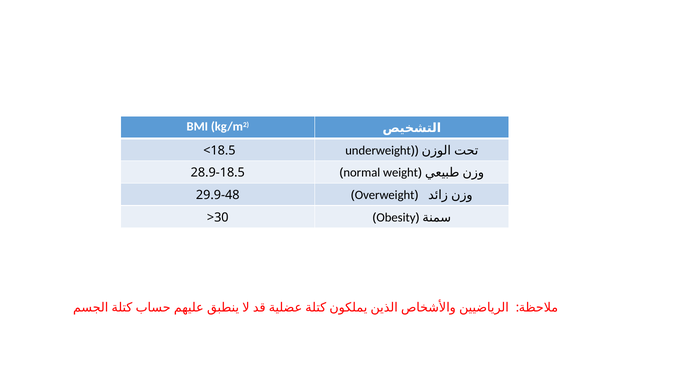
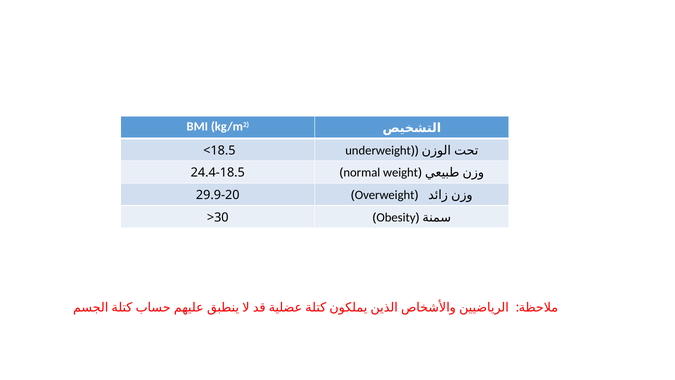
28.9-18.5: 28.9-18.5 -> 24.4-18.5
29.9-48: 29.9-48 -> 29.9-20
